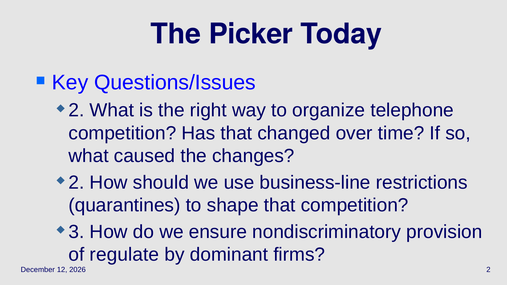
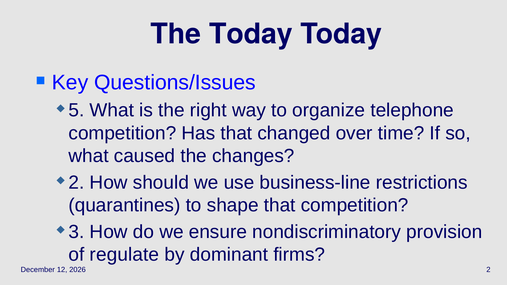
The Picker: Picker -> Today
2 at (76, 110): 2 -> 5
